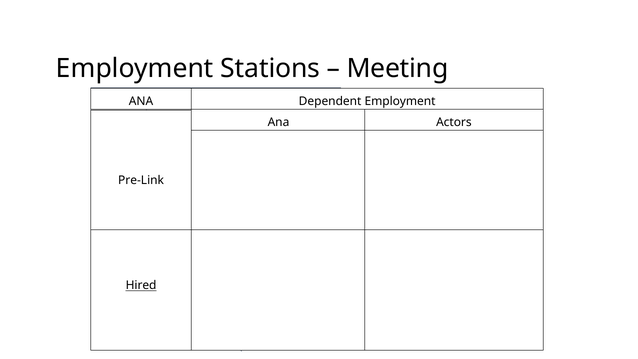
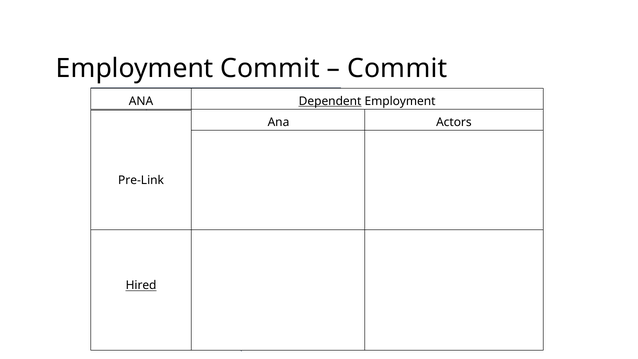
Employment Stations: Stations -> Commit
Meeting at (397, 69): Meeting -> Commit
Dependent underline: none -> present
